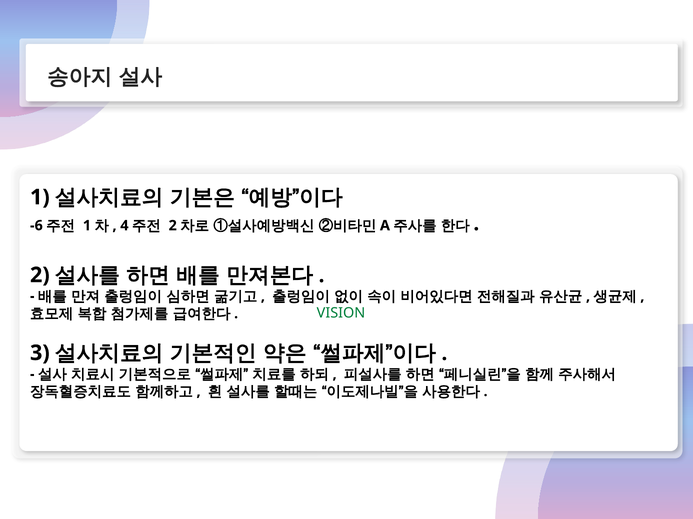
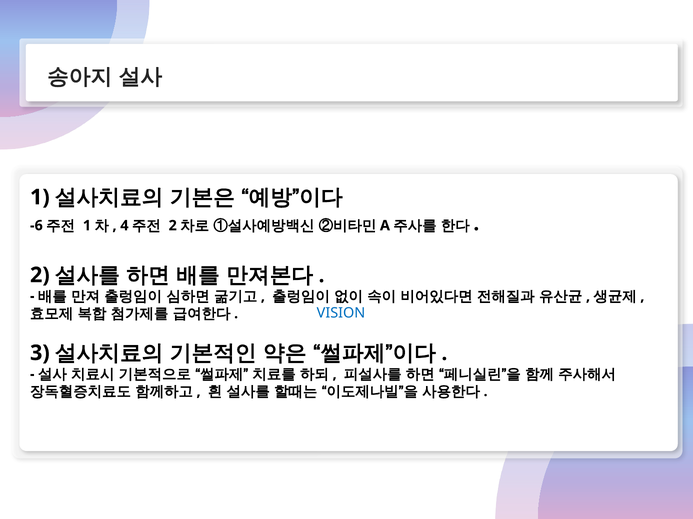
VISION colour: green -> blue
